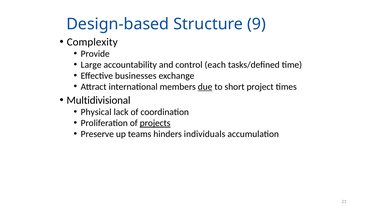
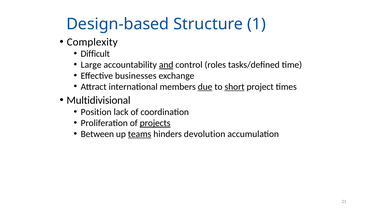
9: 9 -> 1
Provide: Provide -> Difficult
and underline: none -> present
each: each -> roles
short underline: none -> present
Physical: Physical -> Position
Preserve: Preserve -> Between
teams underline: none -> present
individuals: individuals -> devolution
